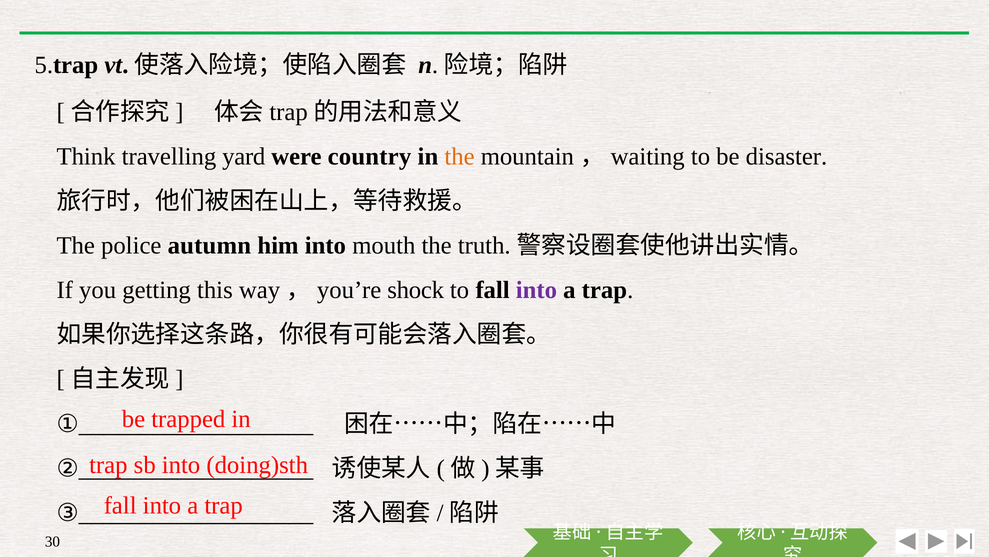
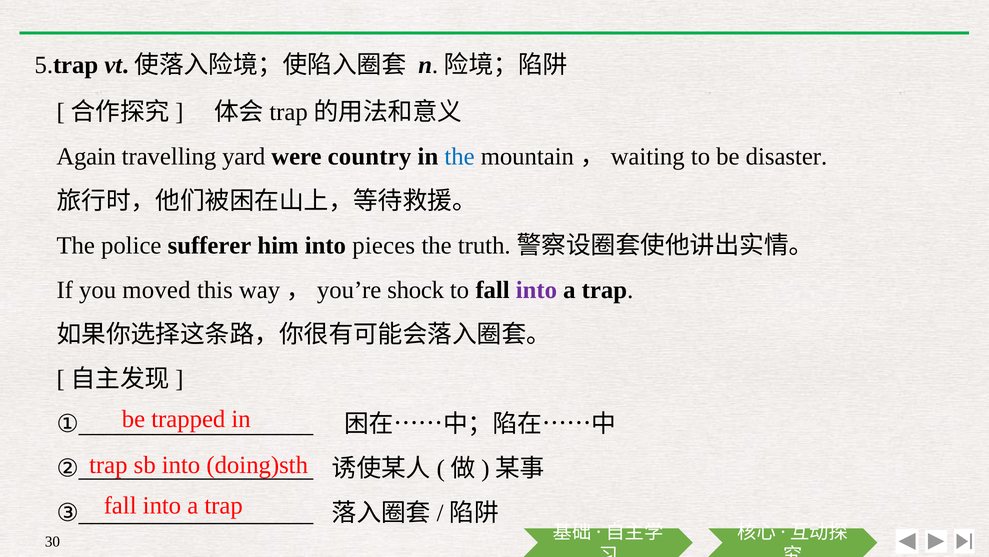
Think: Think -> Again
the at (460, 156) colour: orange -> blue
autumn: autumn -> sufferer
mouth: mouth -> pieces
getting: getting -> moved
